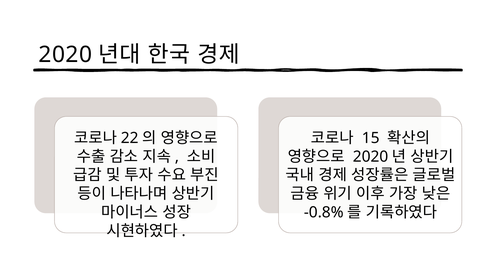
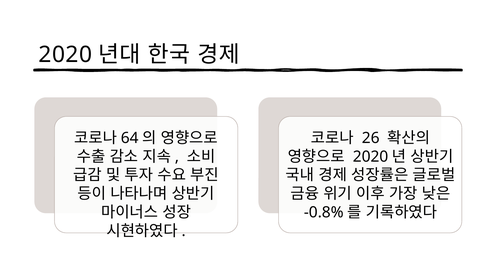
22: 22 -> 64
15: 15 -> 26
